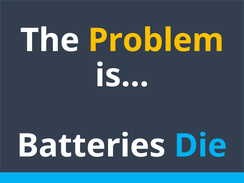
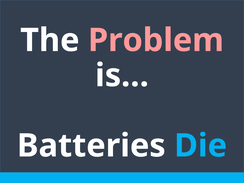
Problem colour: yellow -> pink
